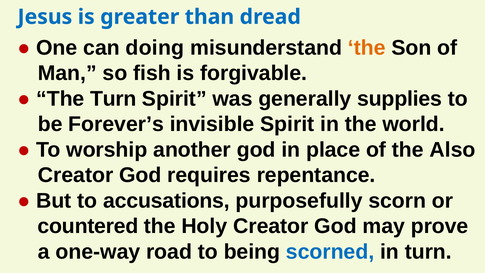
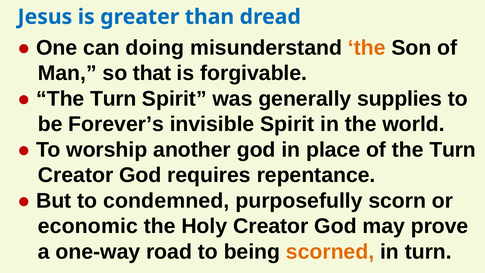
fish: fish -> that
of the Also: Also -> Turn
accusations: accusations -> condemned
countered: countered -> economic
scorned colour: blue -> orange
